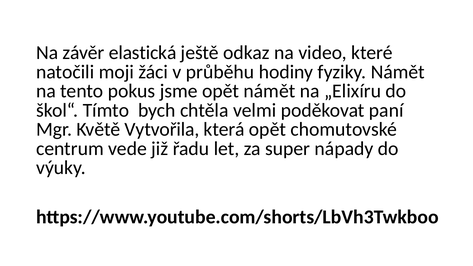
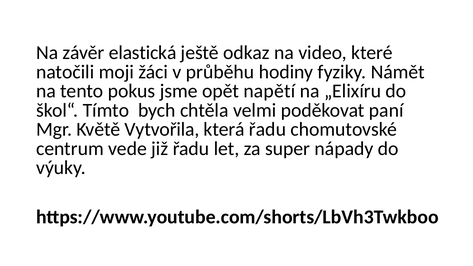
opět námět: námět -> napětí
která opět: opět -> řadu
